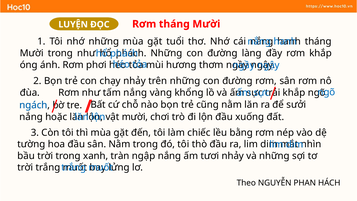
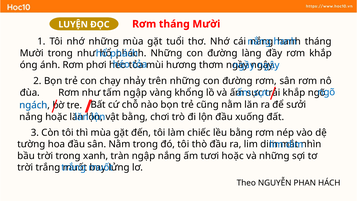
tấm nắng: nắng -> ngập
vật mười: mười -> bằng
tươi nhảy: nhảy -> hoặc
